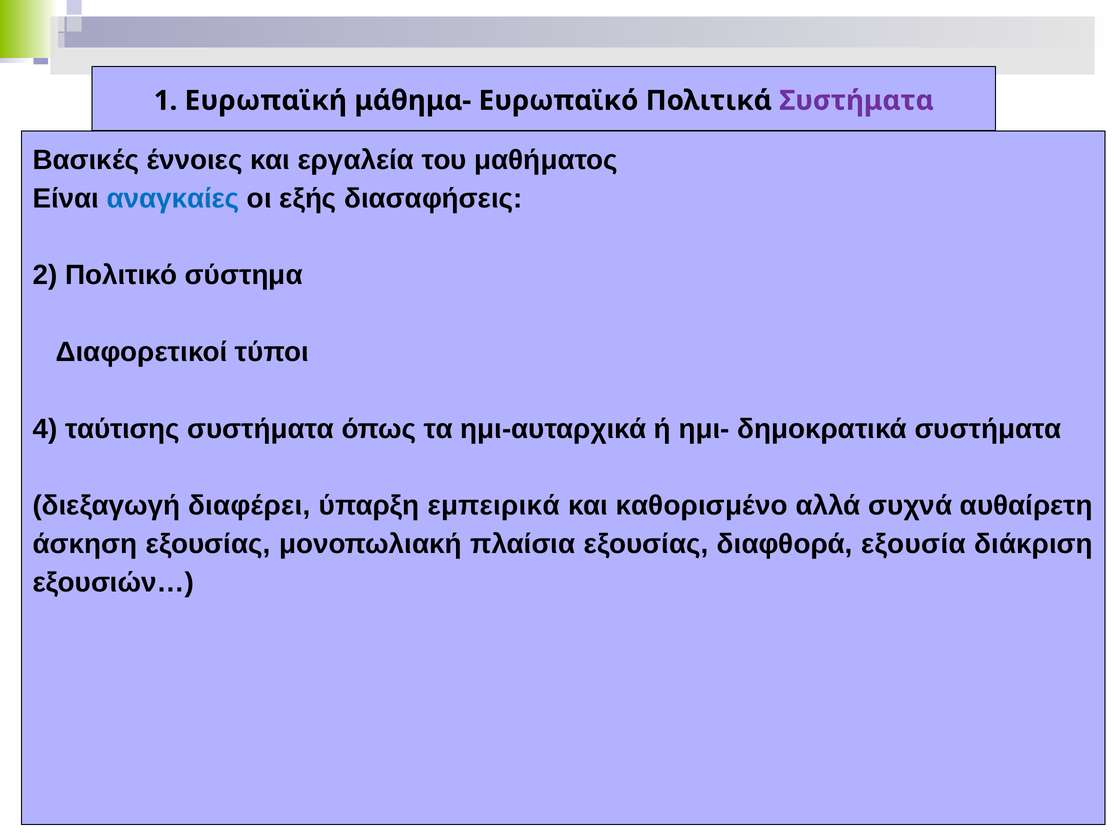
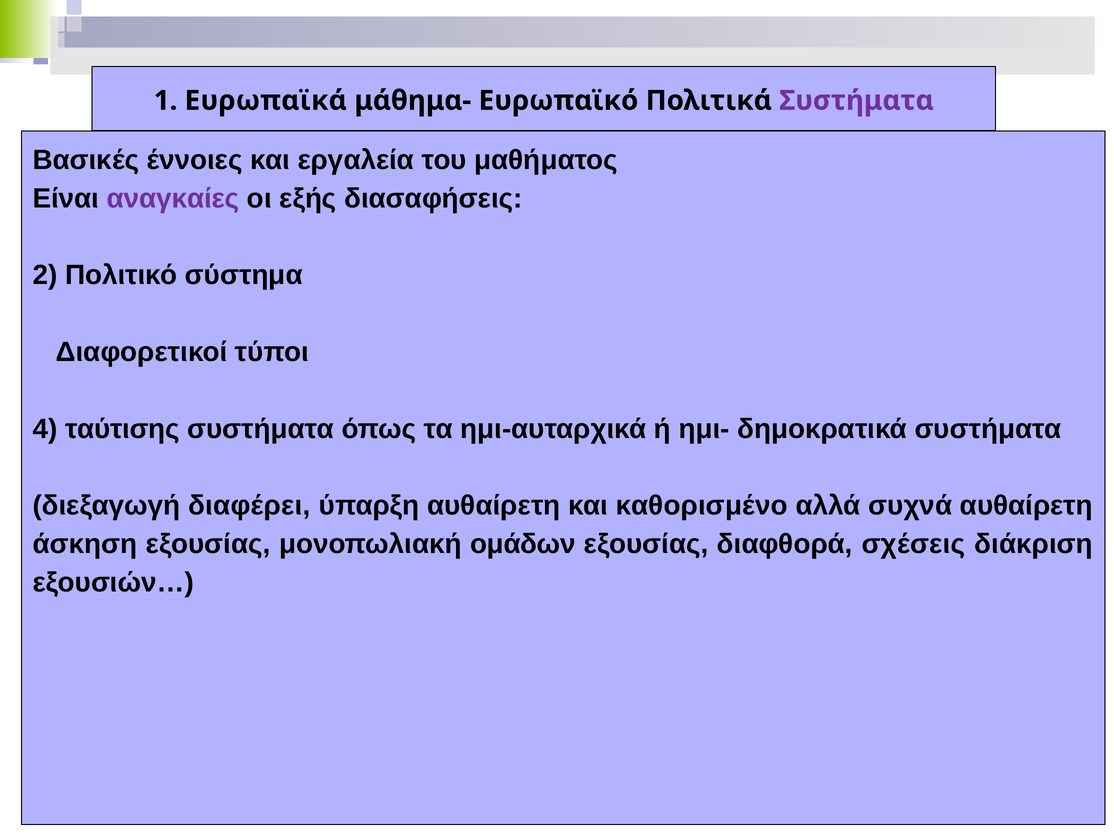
Ευρωπαϊκή: Ευρωπαϊκή -> Ευρωπαϊκά
αναγκαίες colour: blue -> purple
ύπαρξη εμπειρικά: εμπειρικά -> αυθαίρετη
πλαίσια: πλαίσια -> ομάδων
εξουσία: εξουσία -> σχέσεις
